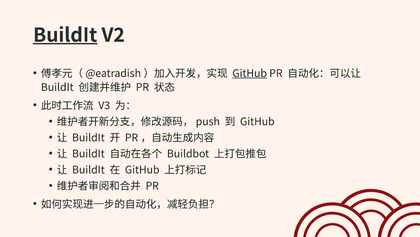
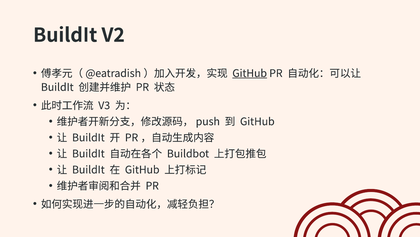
BuildIt at (65, 35) underline: present -> none
